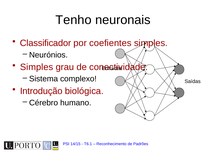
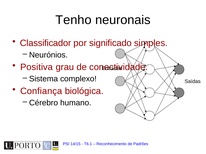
coefientes: coefientes -> significado
Simples at (37, 67): Simples -> Positiva
Introdução: Introdução -> Confiança
